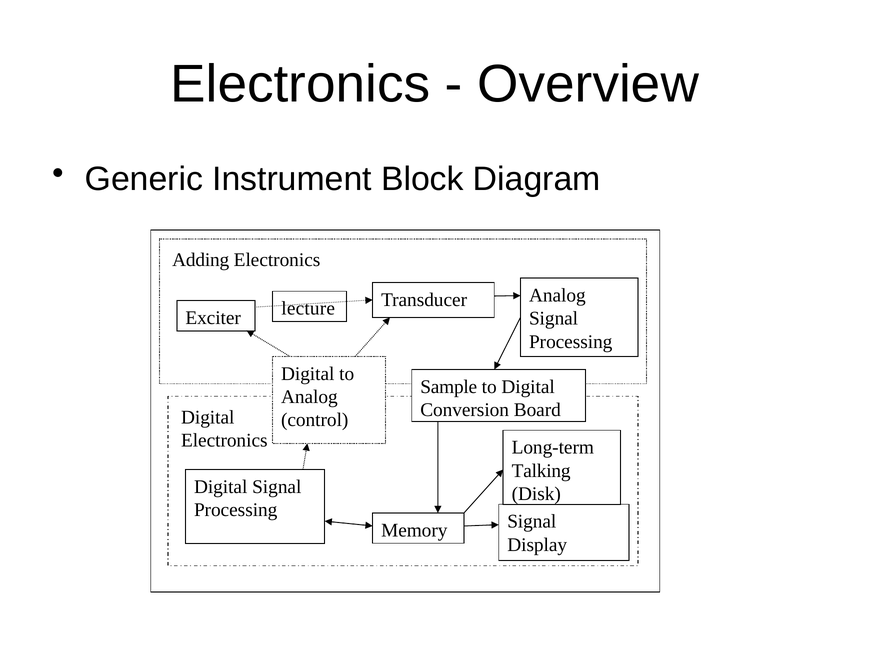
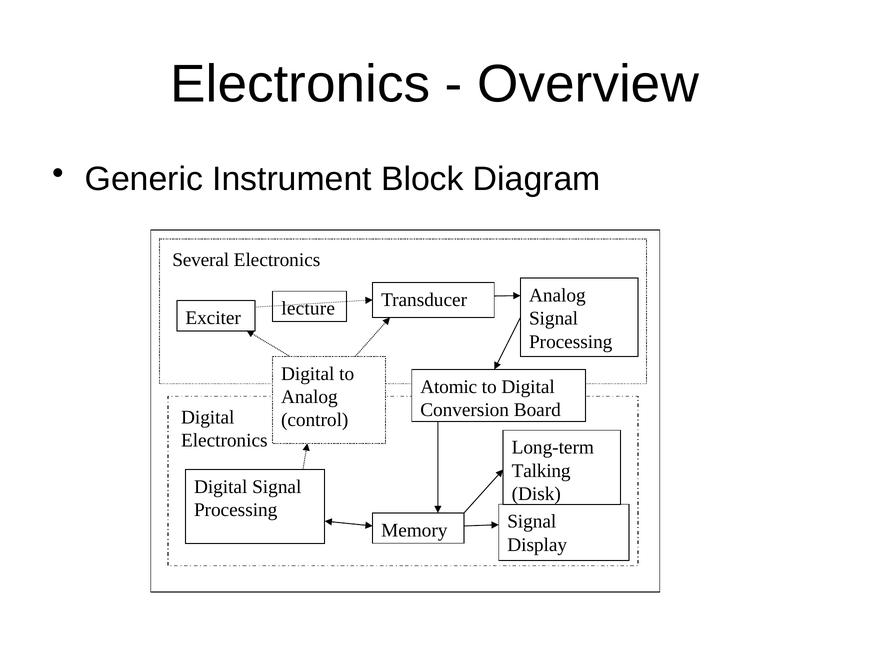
Adding: Adding -> Several
Sample: Sample -> Atomic
